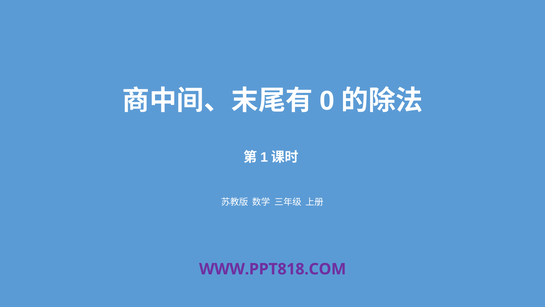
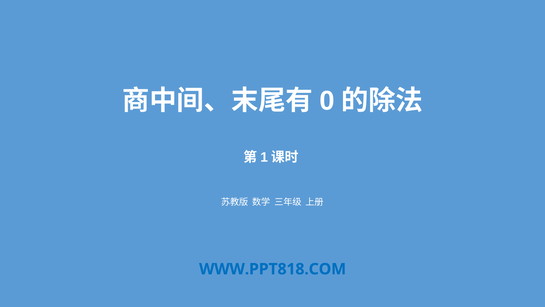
WWW.PPT818.COM colour: purple -> blue
